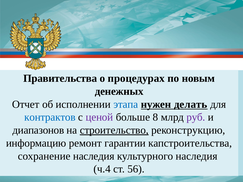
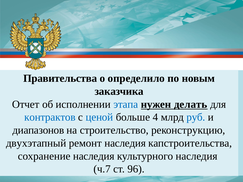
процедурах: процедурах -> определило
денежных: денежных -> заказчика
ценой colour: purple -> blue
8: 8 -> 4
руб colour: purple -> blue
строительство underline: present -> none
информацию: информацию -> двухэтапный
ремонт гарантии: гарантии -> наследия
ч.4: ч.4 -> ч.7
56: 56 -> 96
